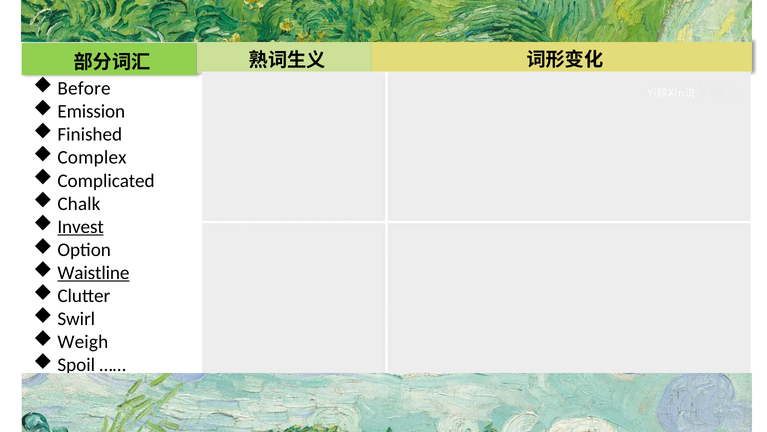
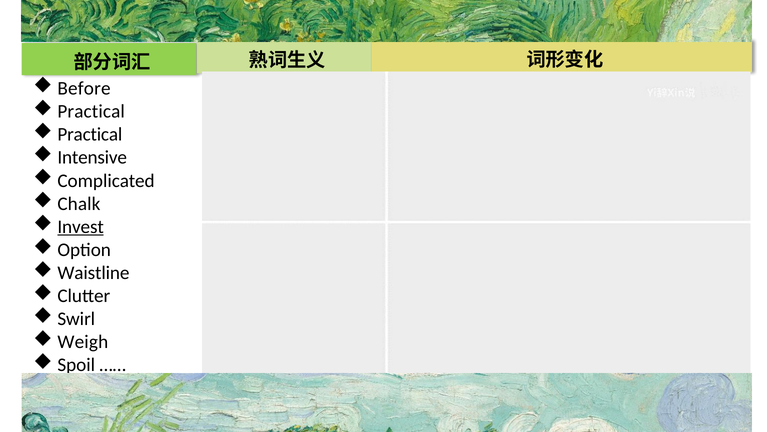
Emission at (91, 111): Emission -> Practical
Finished at (90, 134): Finished -> Practical
Complex at (92, 157): Complex -> Intensive
Waistline underline: present -> none
